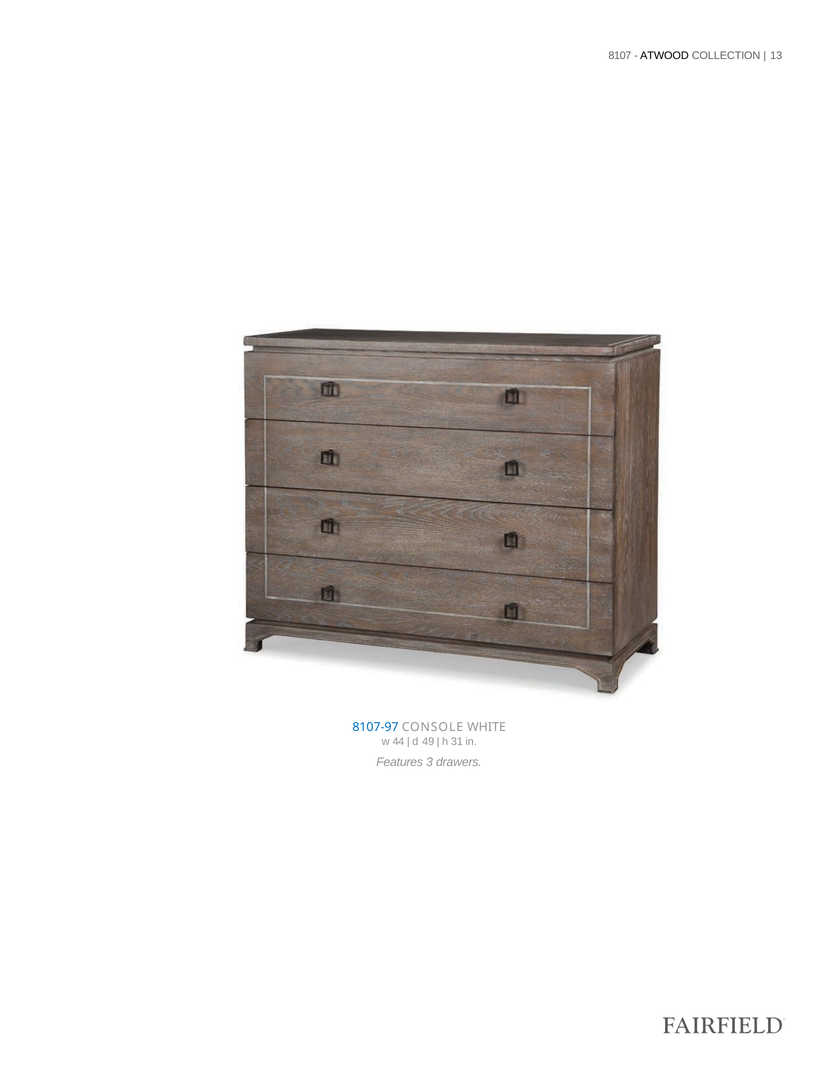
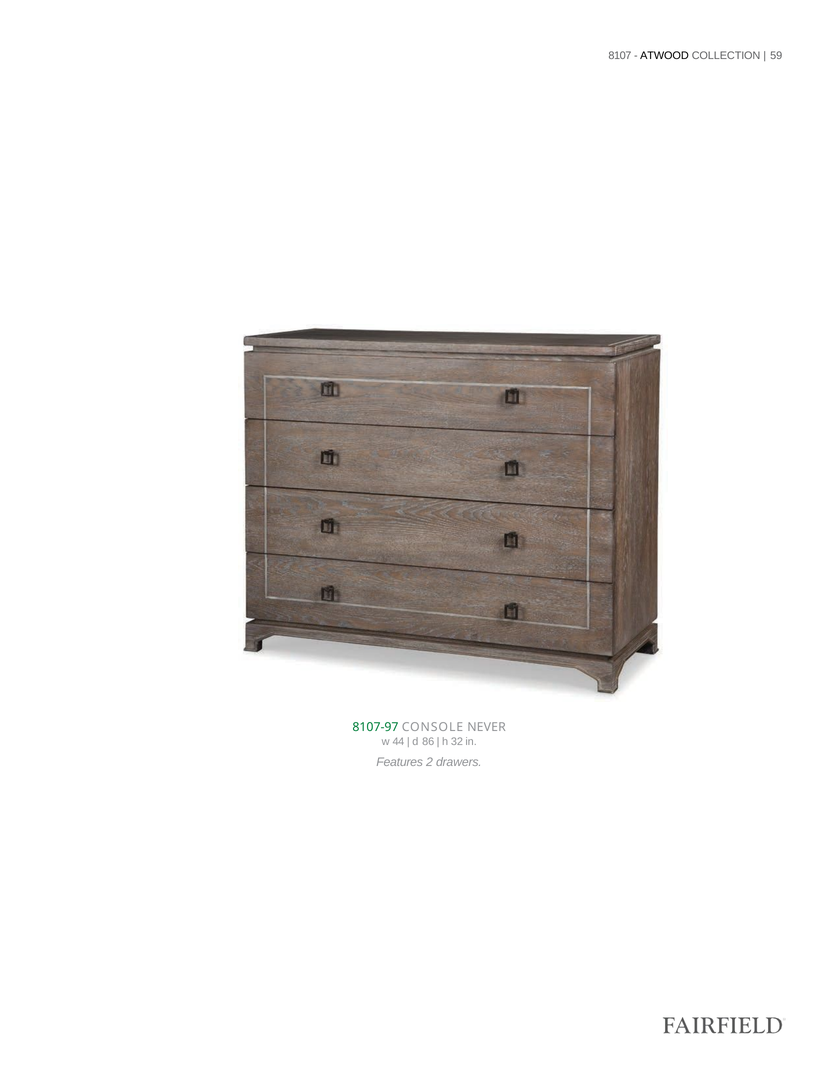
13: 13 -> 59
8107-97 colour: blue -> green
WHITE: WHITE -> NEVER
49: 49 -> 86
31: 31 -> 32
3: 3 -> 2
